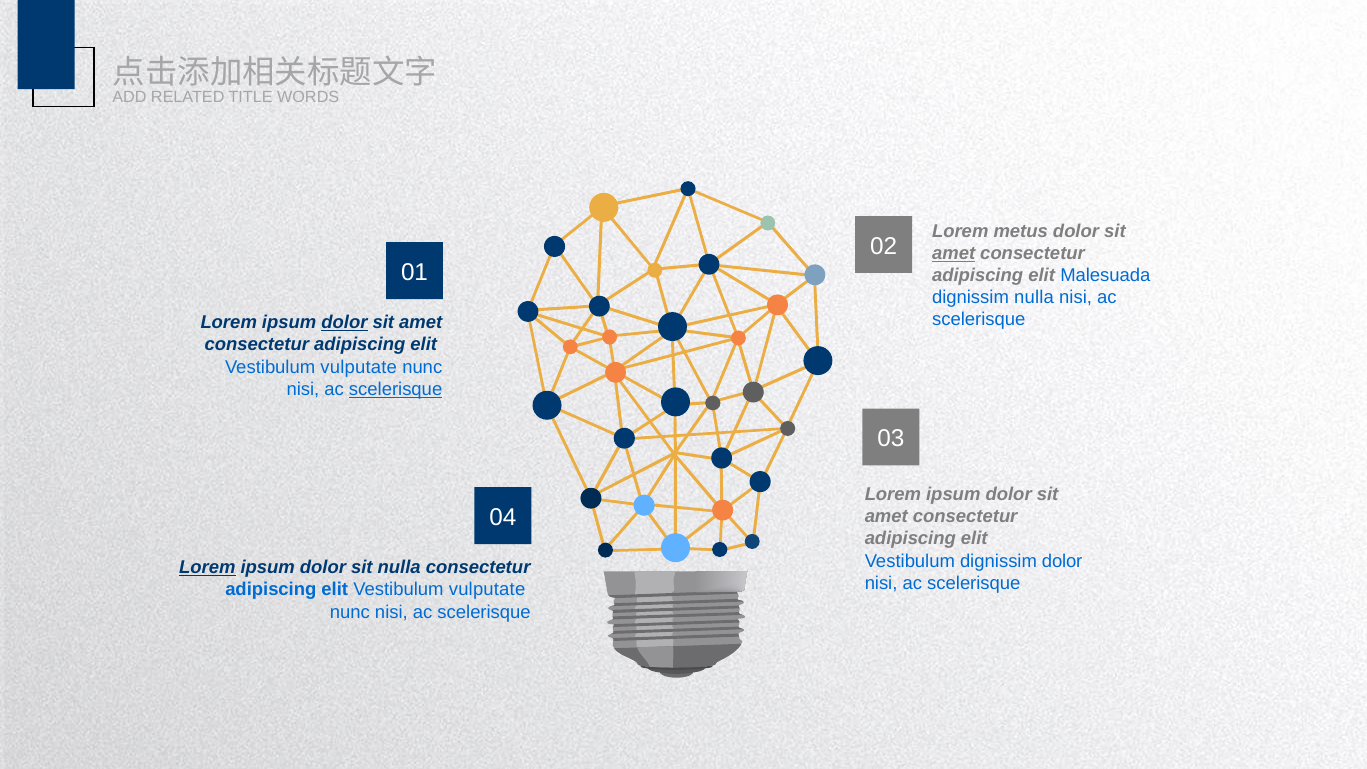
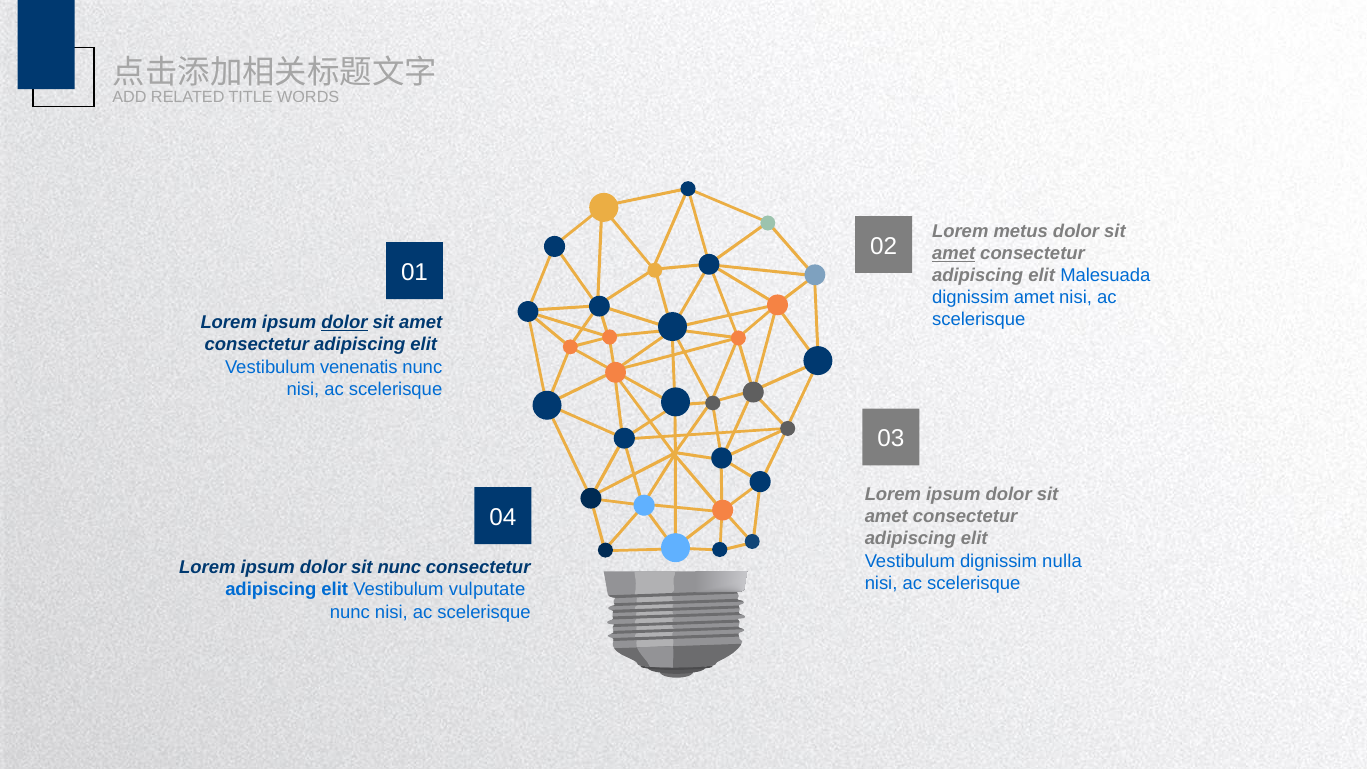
dignissim nulla: nulla -> amet
vulputate at (359, 367): vulputate -> venenatis
scelerisque at (396, 389) underline: present -> none
dignissim dolor: dolor -> nulla
Lorem at (207, 568) underline: present -> none
sit nulla: nulla -> nunc
